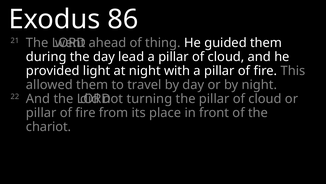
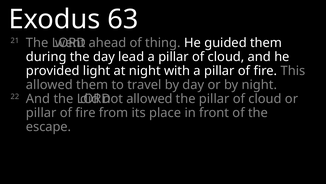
86: 86 -> 63
turning at (149, 98): turning -> allowed
chariot: chariot -> escape
